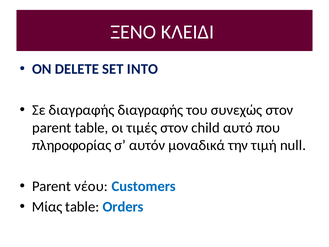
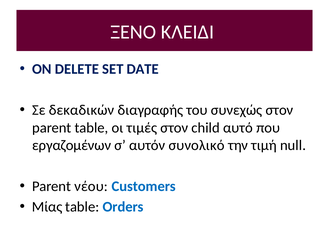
INTO: INTO -> DATE
Σε διαγραφής: διαγραφής -> δεκαδικών
πληροφορίας: πληροφορίας -> εργαζομένων
μοναδικά: μοναδικά -> συνολικό
